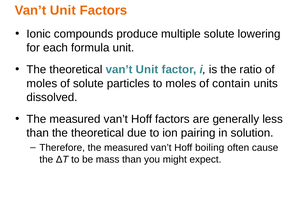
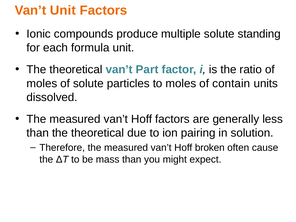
lowering: lowering -> standing
theoretical van’t Unit: Unit -> Part
boiling: boiling -> broken
